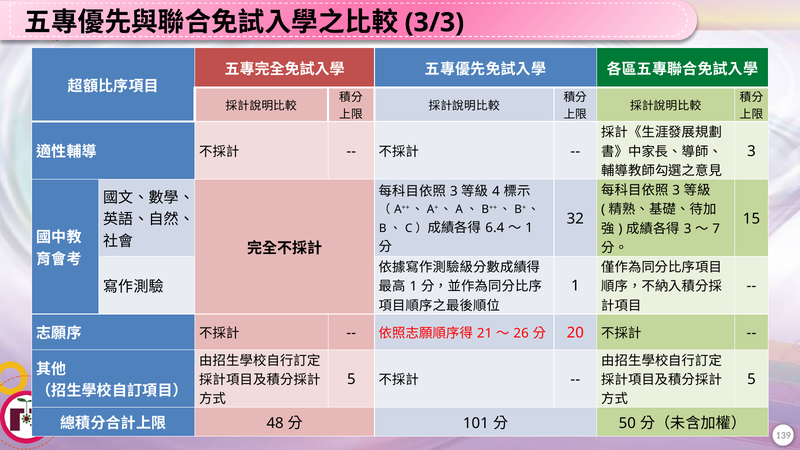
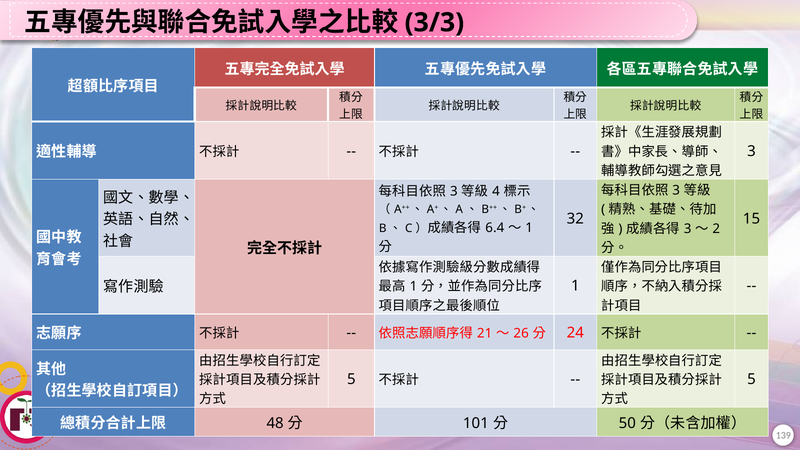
7: 7 -> 2
20: 20 -> 24
